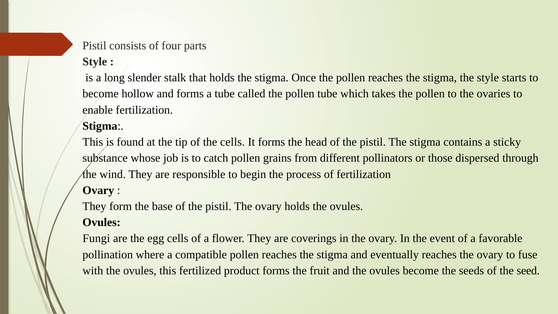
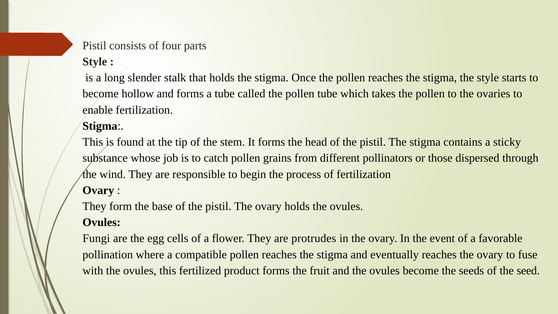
the cells: cells -> stem
coverings: coverings -> protrudes
